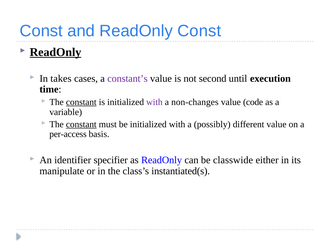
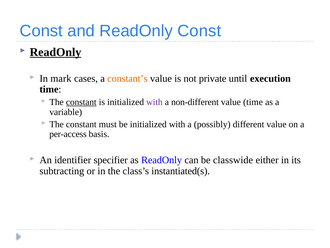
takes: takes -> mark
constant’s colour: purple -> orange
second: second -> private
non-changes: non-changes -> non-different
value code: code -> time
constant at (81, 124) underline: present -> none
manipulate: manipulate -> subtracting
